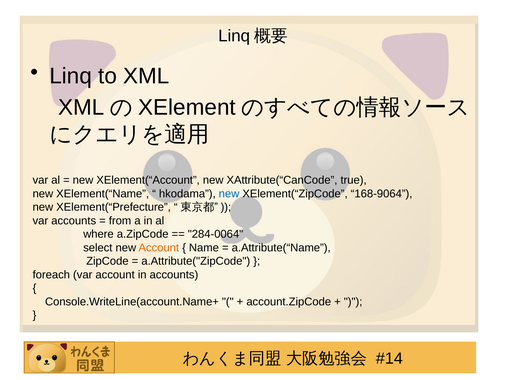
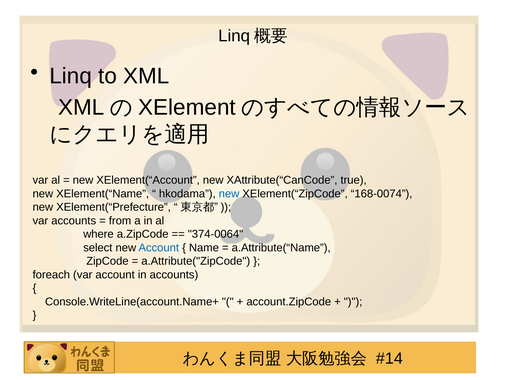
168-9064: 168-9064 -> 168-0074
284-0064: 284-0064 -> 374-0064
Account at (159, 247) colour: orange -> blue
